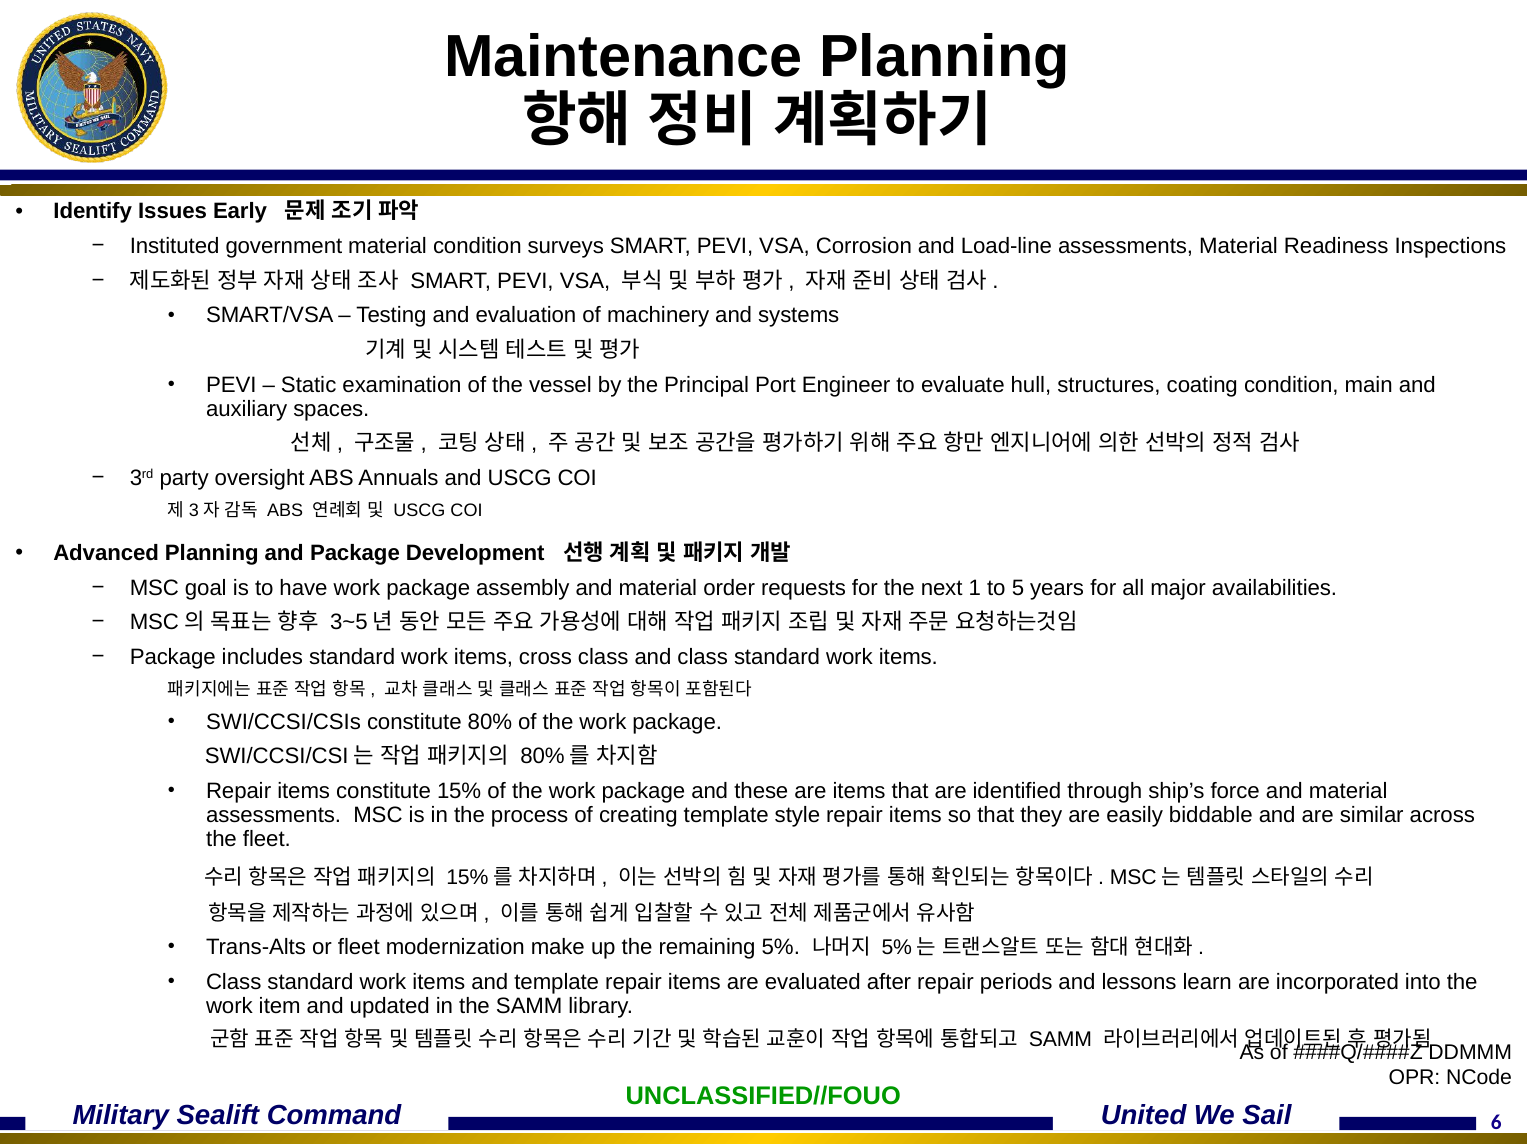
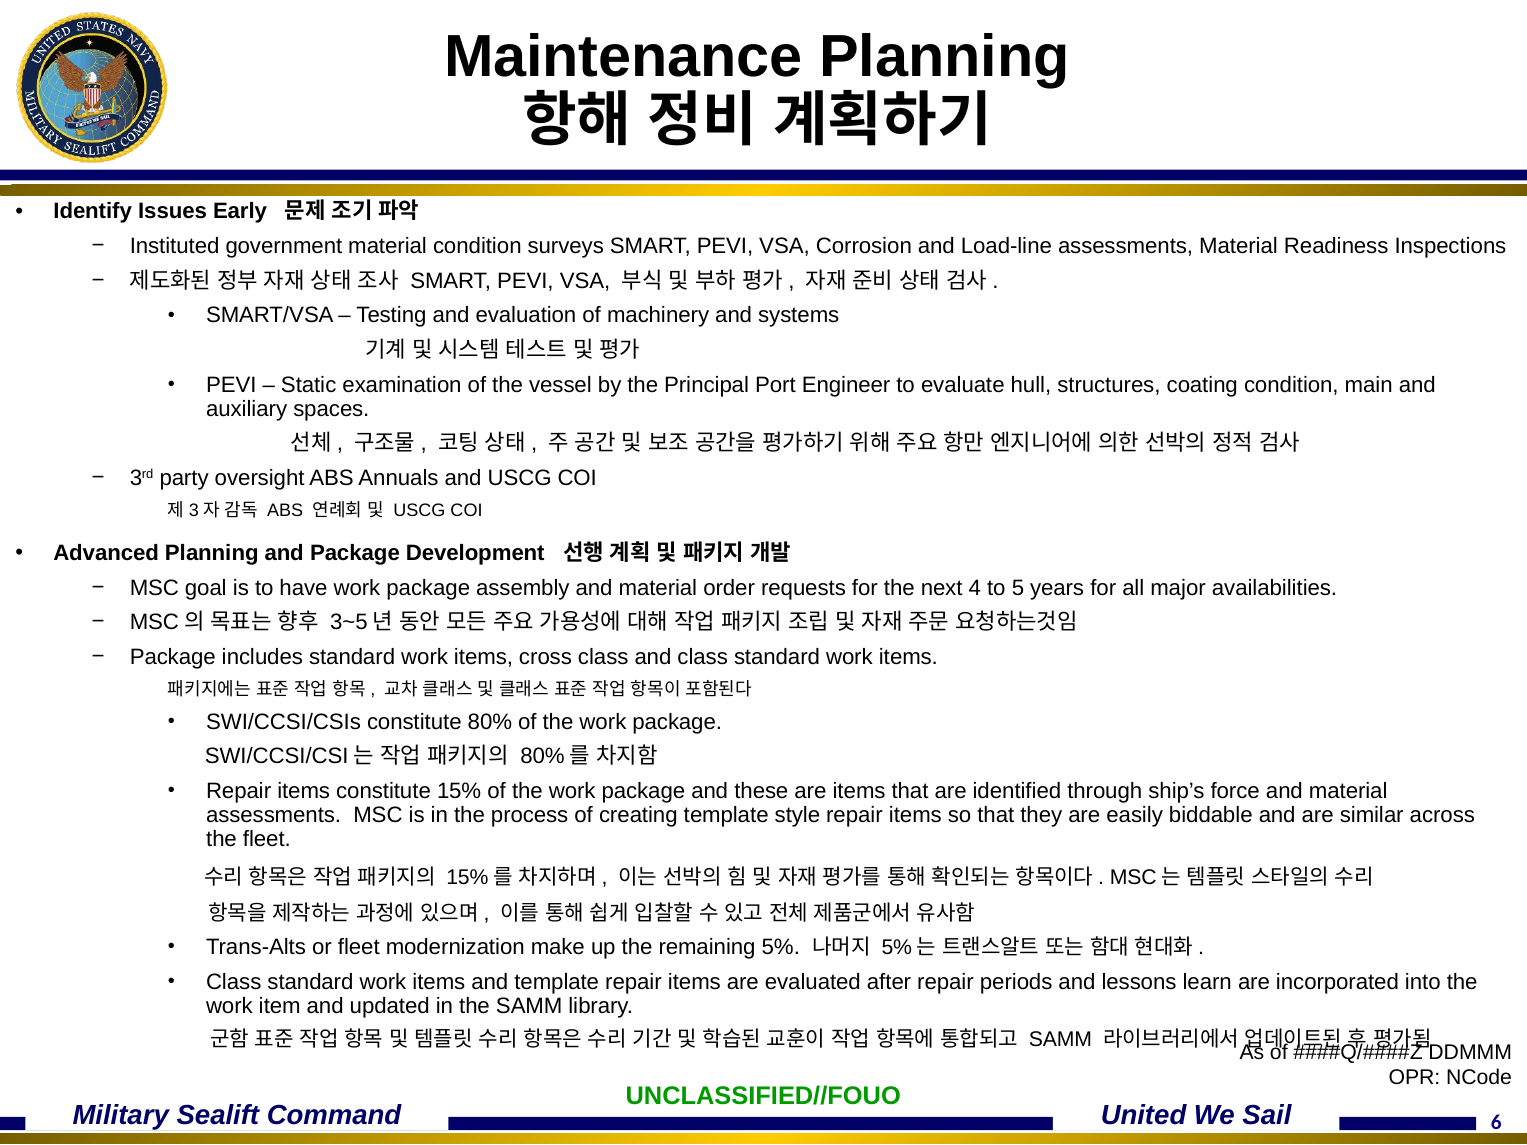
1: 1 -> 4
